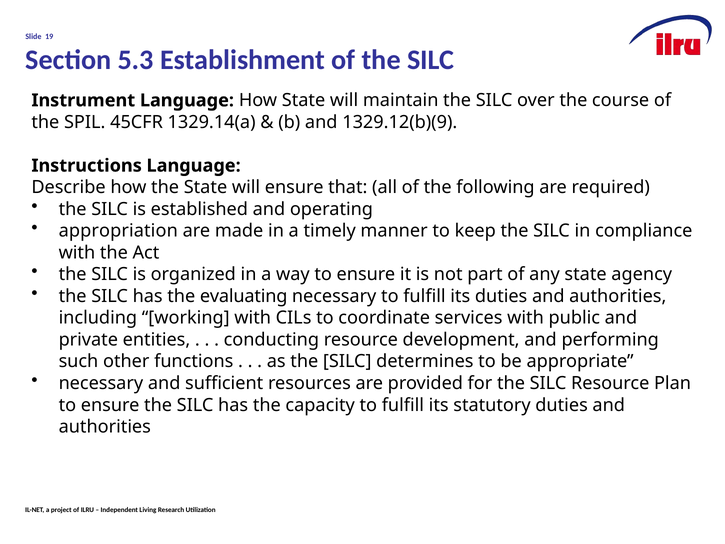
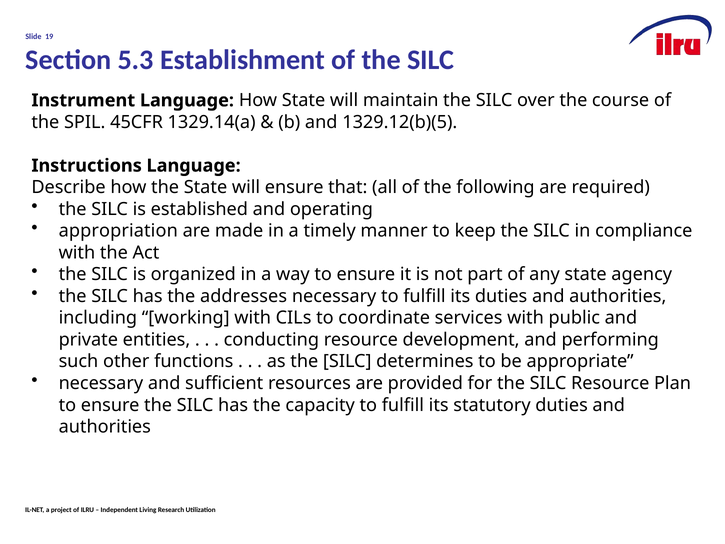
1329.12(b)(9: 1329.12(b)(9 -> 1329.12(b)(5
evaluating: evaluating -> addresses
